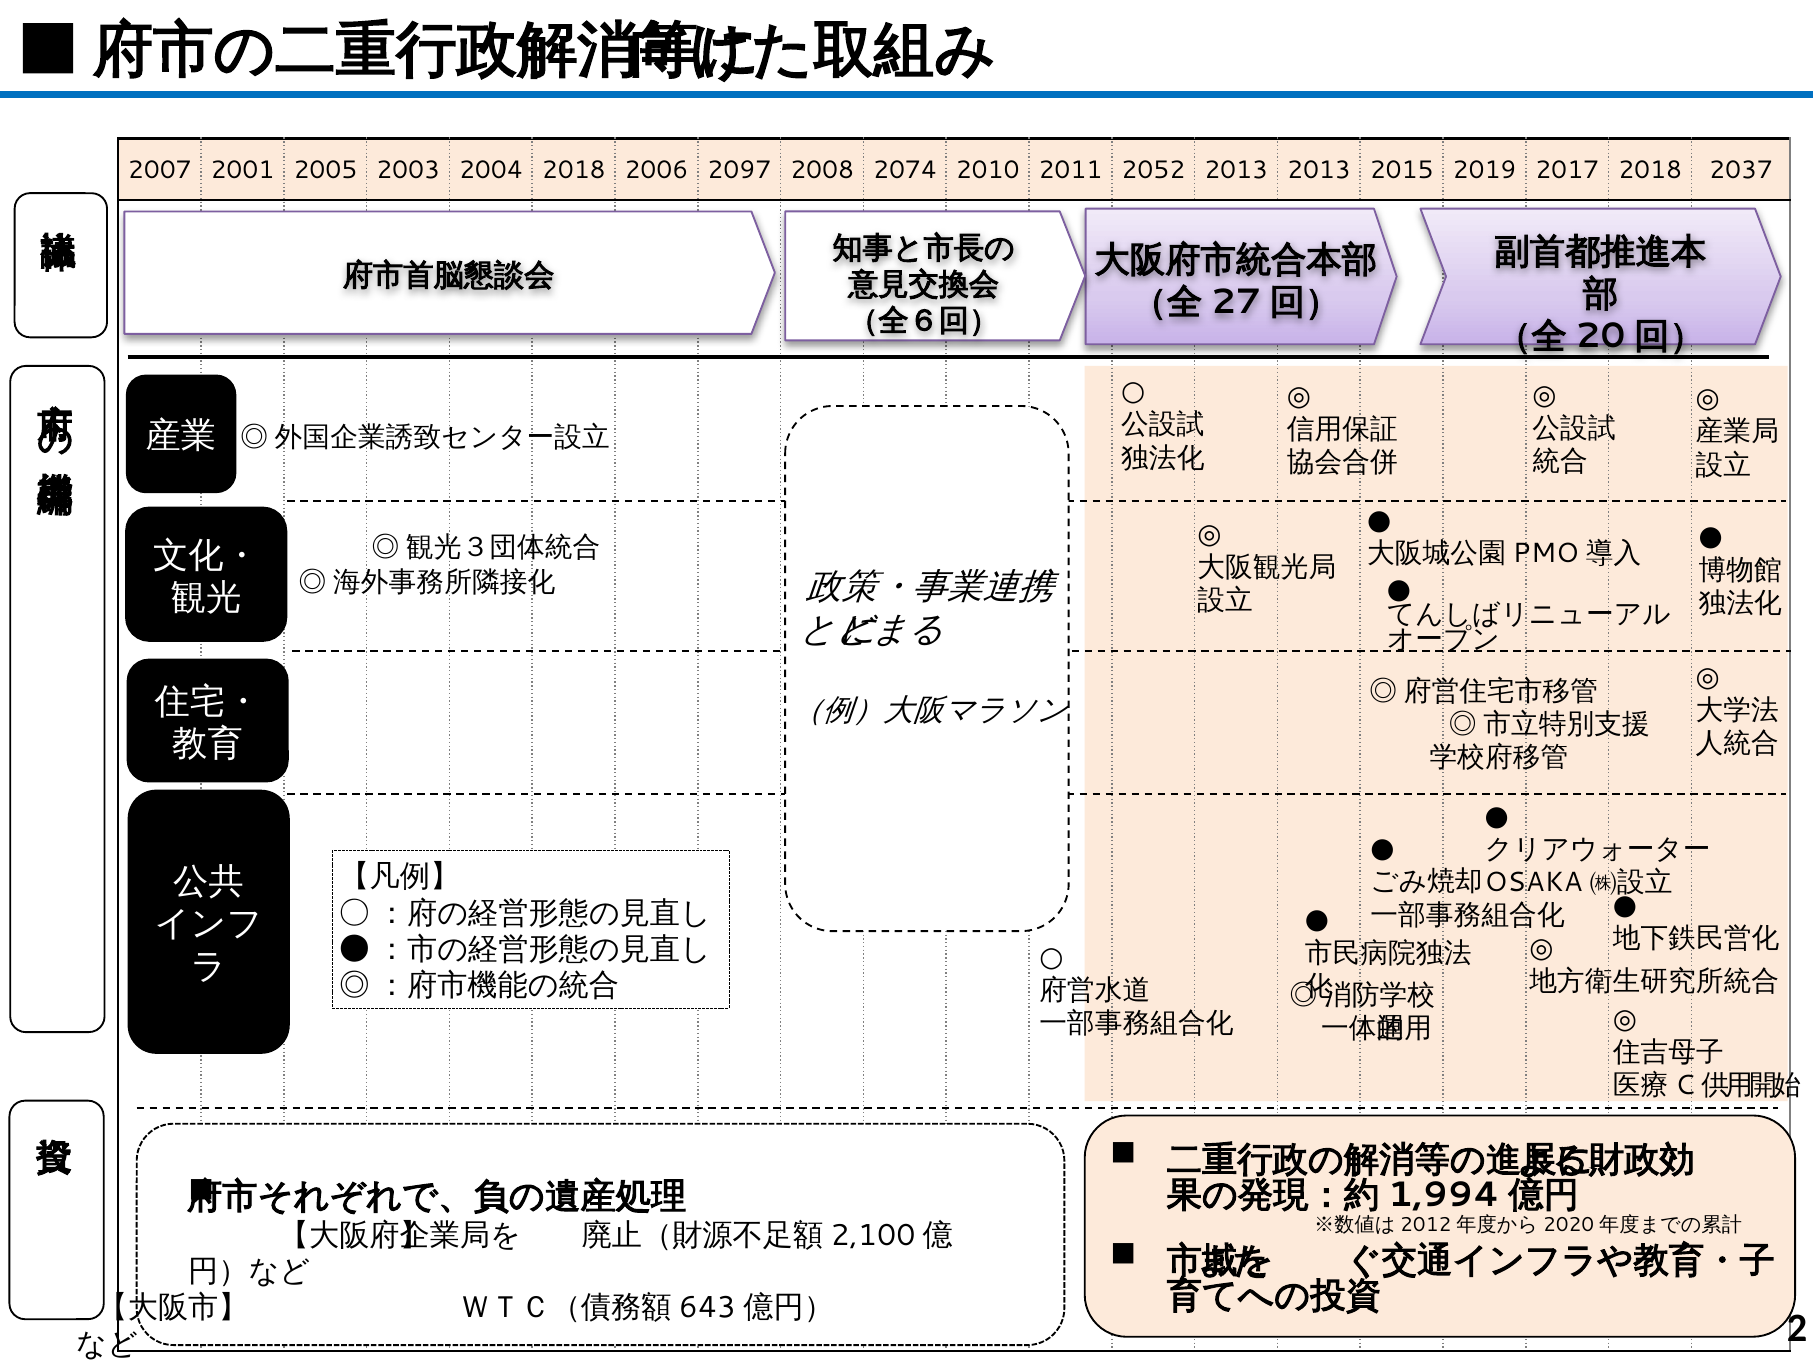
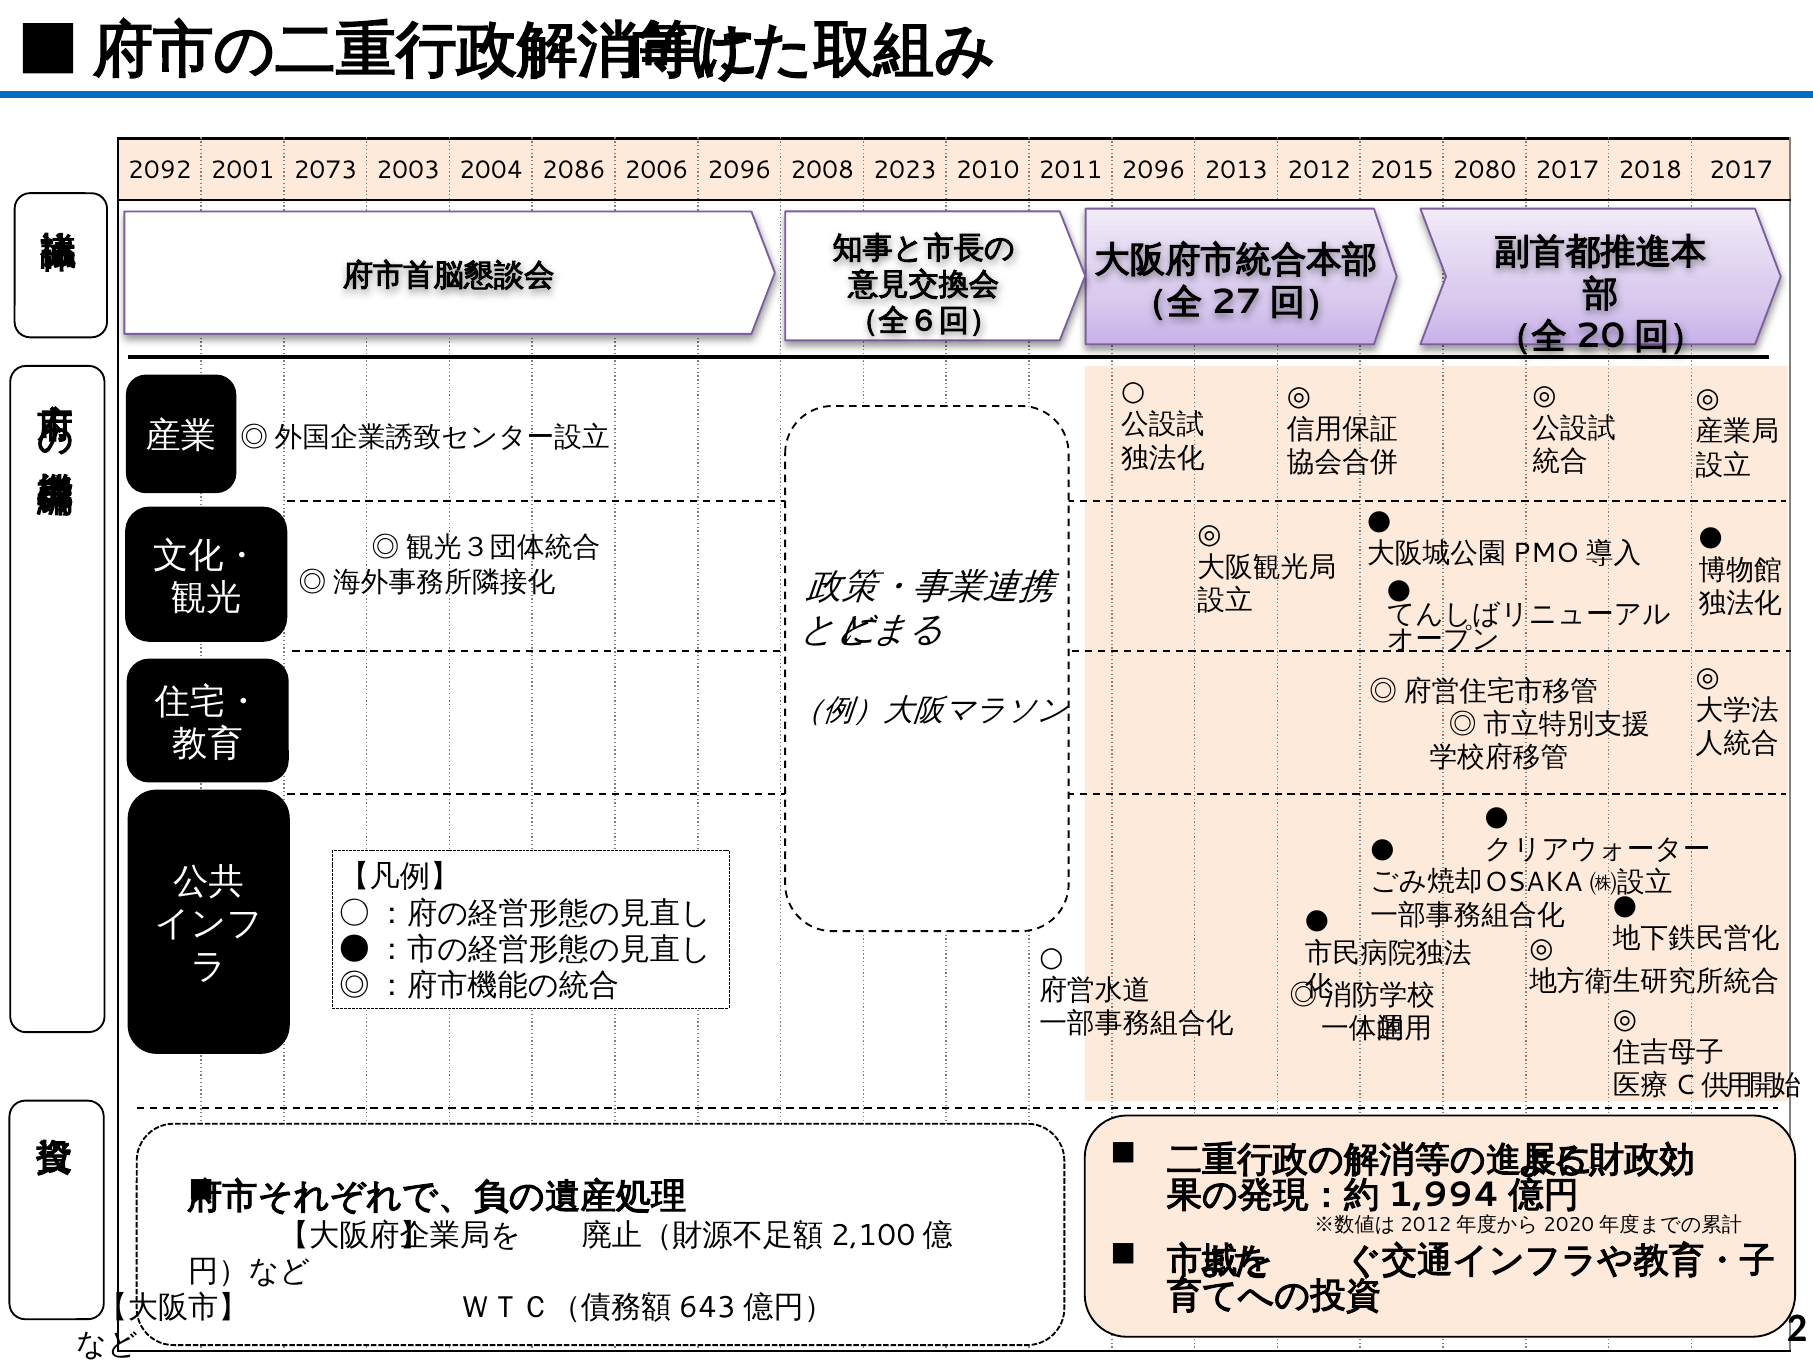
2007: 2007 -> 2092
2005: 2005 -> 2073
2004 2018: 2018 -> 2086
2006 2097: 2097 -> 2096
2074: 2074 -> 2023
2011 2052: 2052 -> 2096
2013 2013: 2013 -> 2012
2019: 2019 -> 2080
2018 2037: 2037 -> 2017
